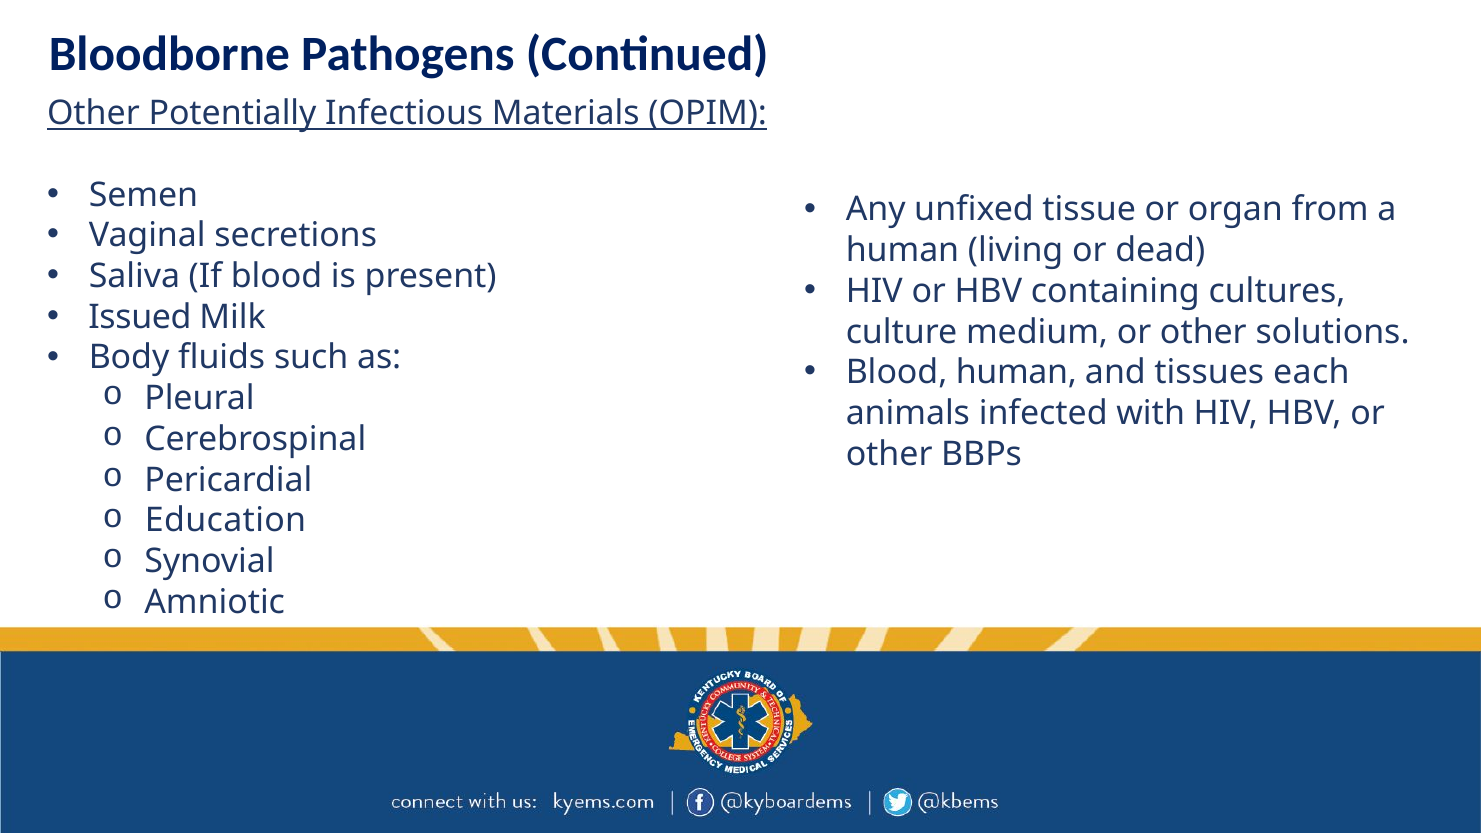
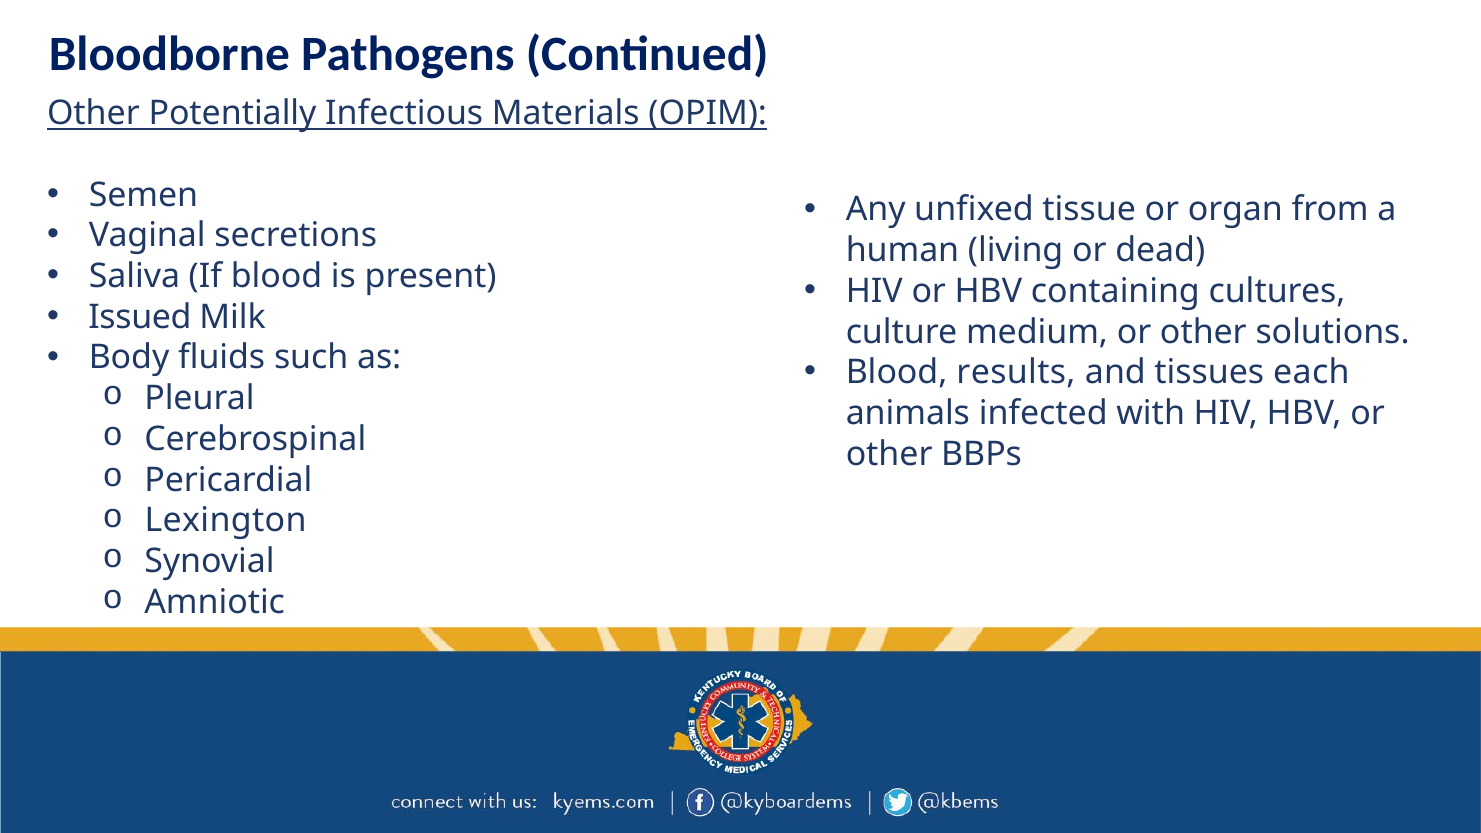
Blood human: human -> results
Education: Education -> Lexington
